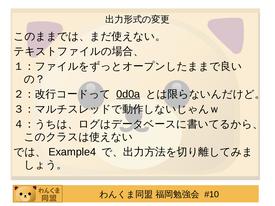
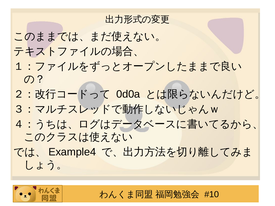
0d0a underline: present -> none
